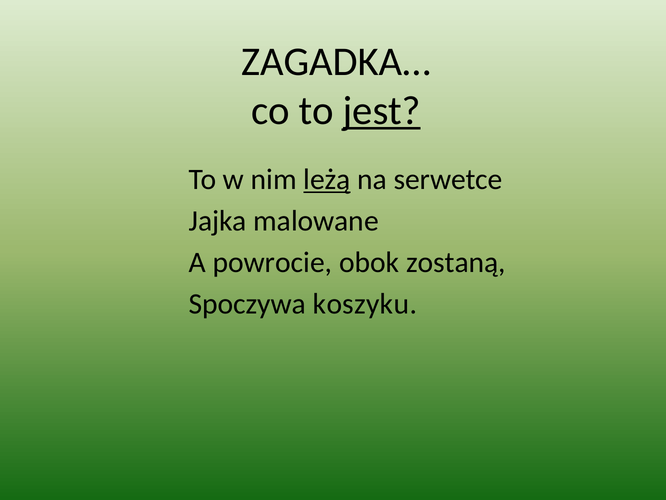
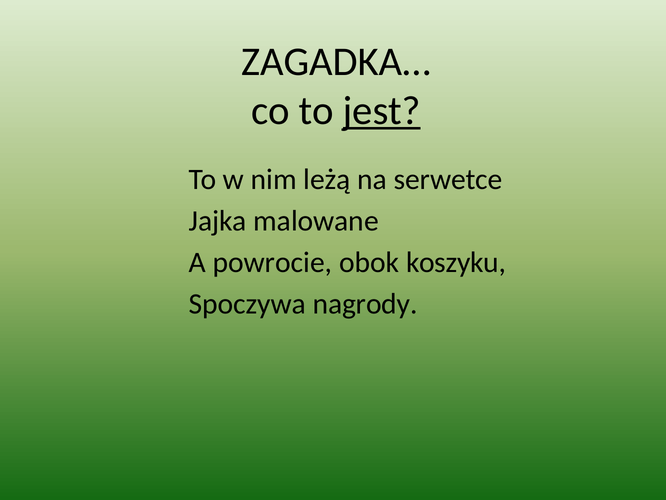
leżą underline: present -> none
zostaną: zostaną -> koszyku
koszyku: koszyku -> nagrody
